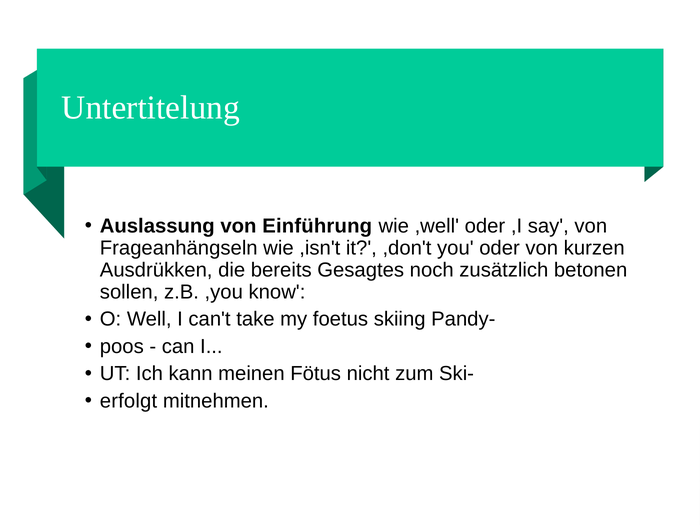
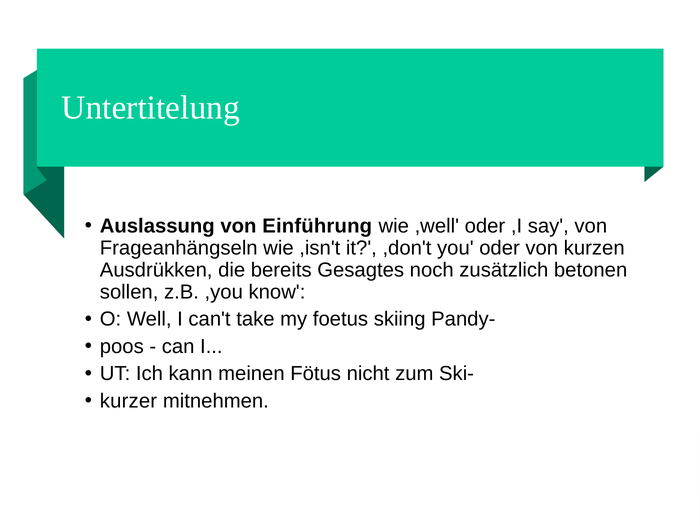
erfolgt: erfolgt -> kurzer
